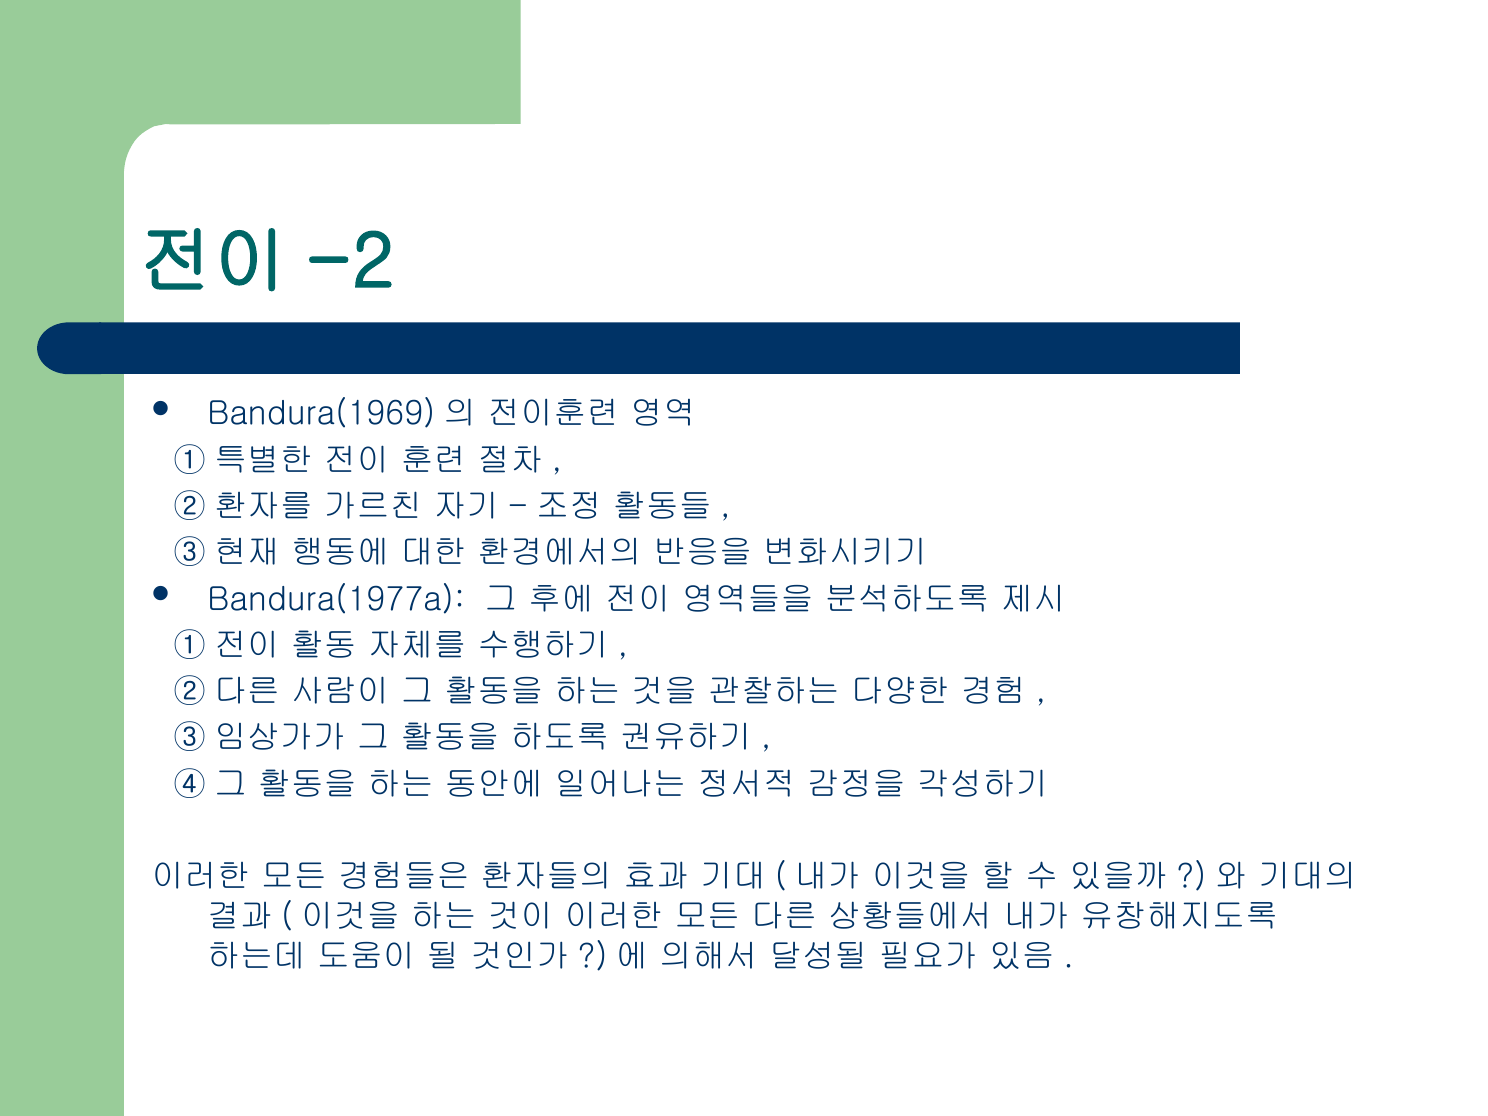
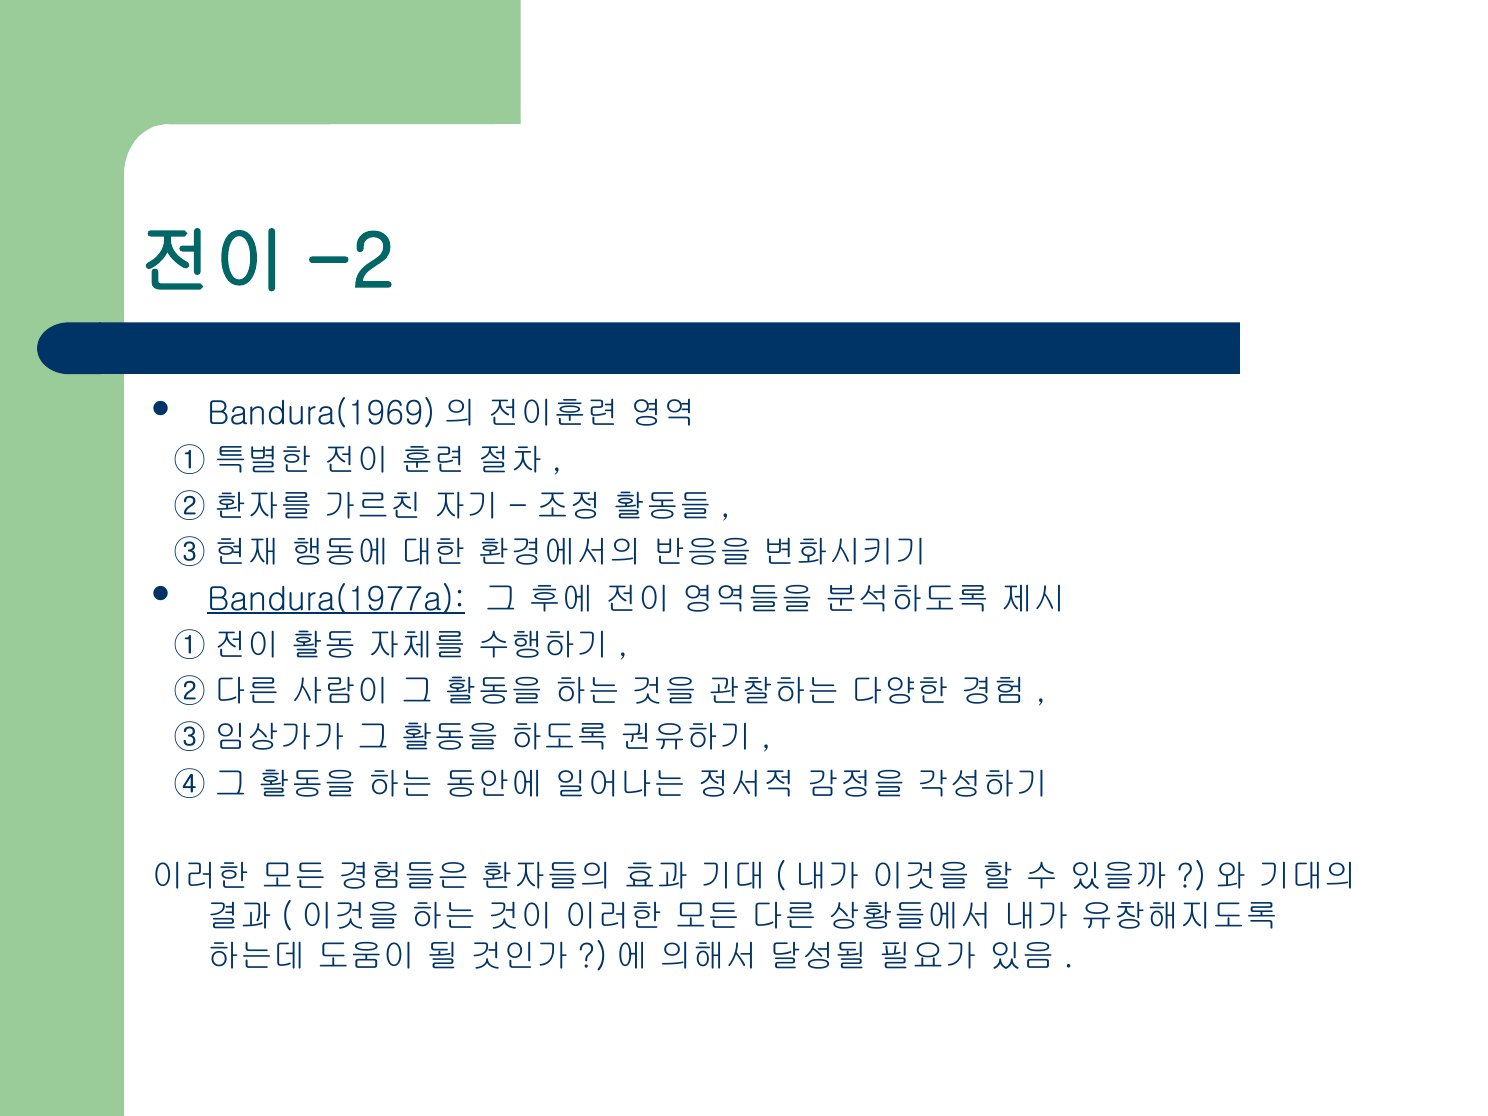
Bandura(1977a underline: none -> present
